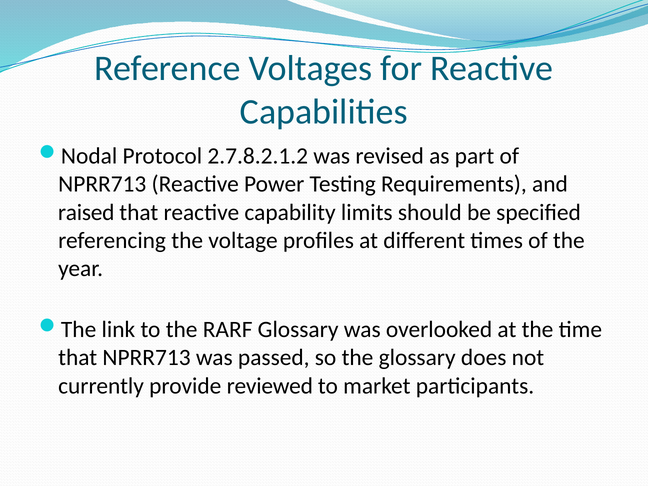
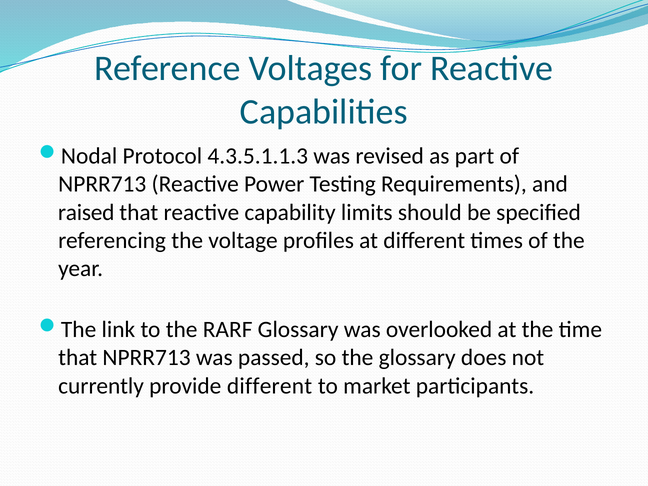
2.7.8.2.1.2: 2.7.8.2.1.2 -> 4.3.5.1.1.3
provide reviewed: reviewed -> different
